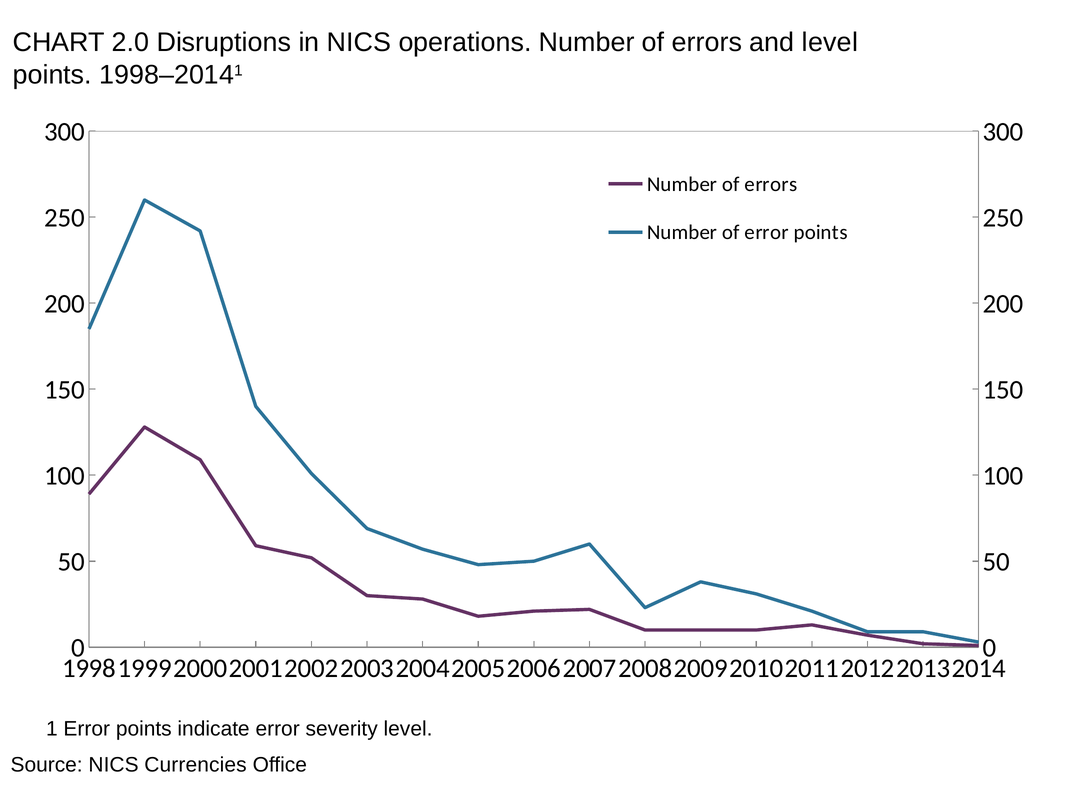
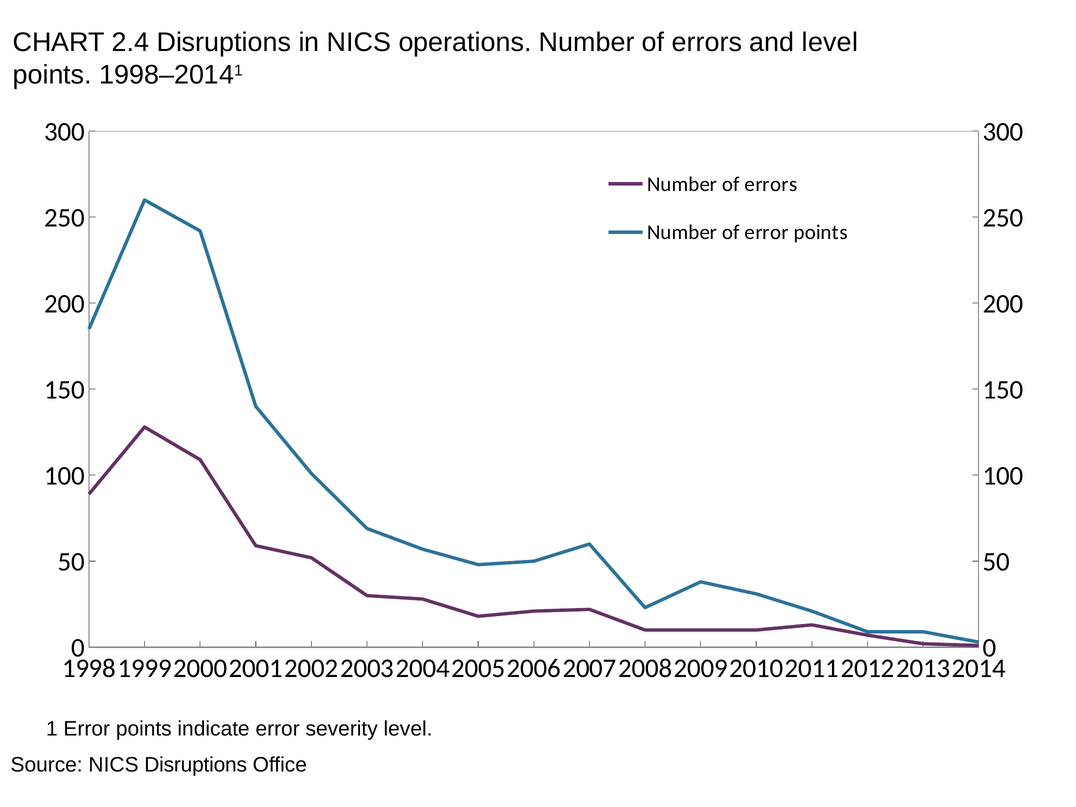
2.0: 2.0 -> 2.4
NICS Currencies: Currencies -> Disruptions
